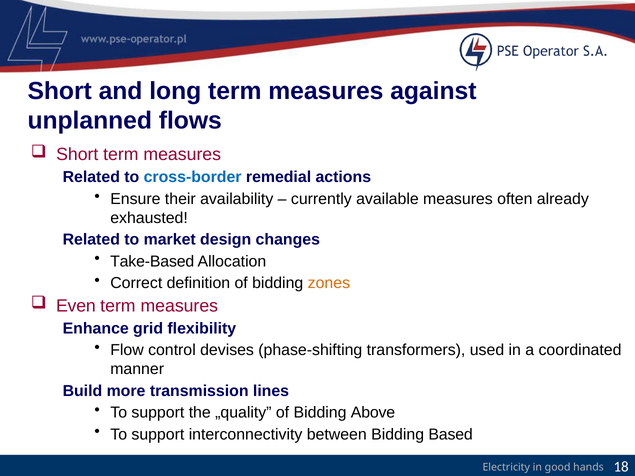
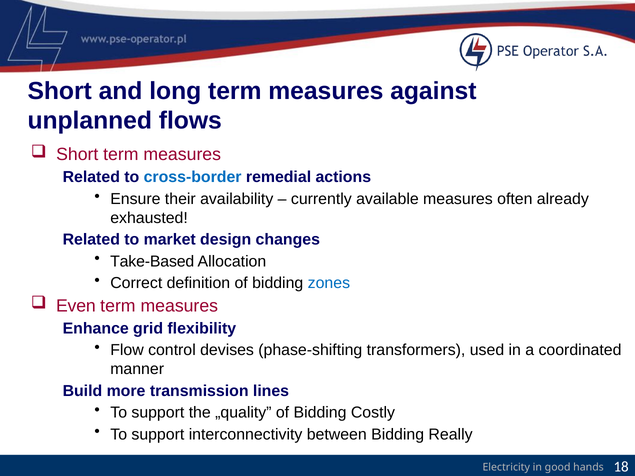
zones colour: orange -> blue
Above: Above -> Costly
Based: Based -> Really
